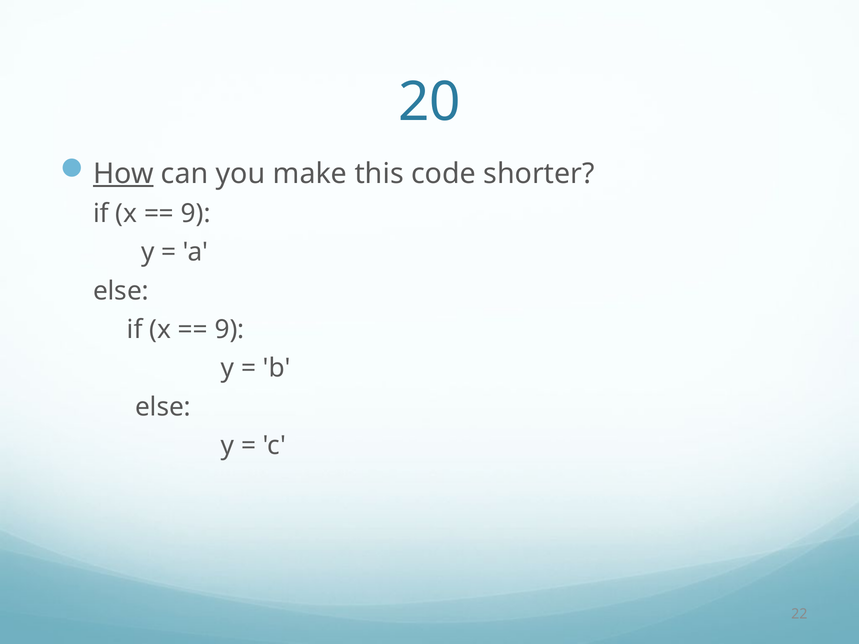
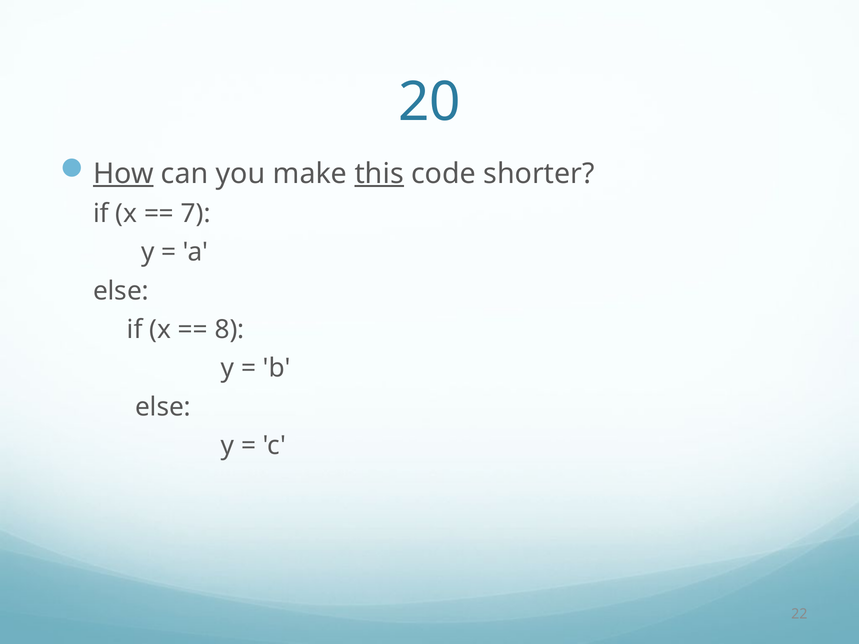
this underline: none -> present
9 at (196, 214): 9 -> 7
9 at (230, 330): 9 -> 8
